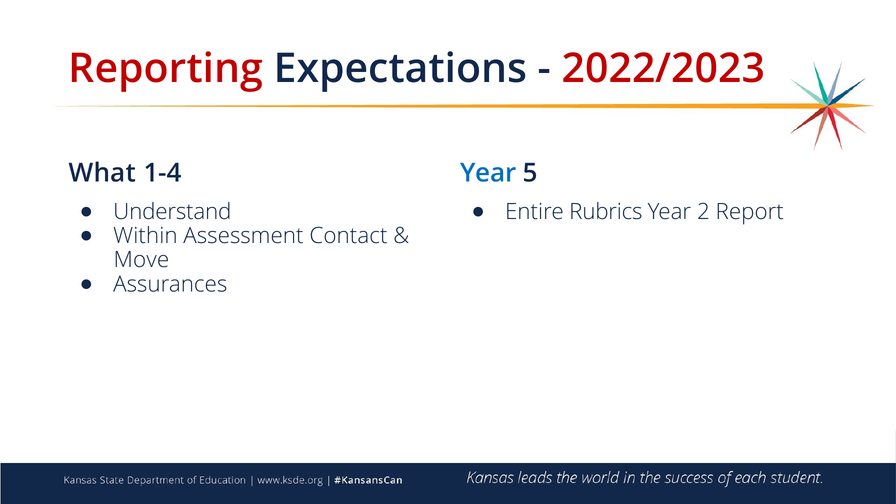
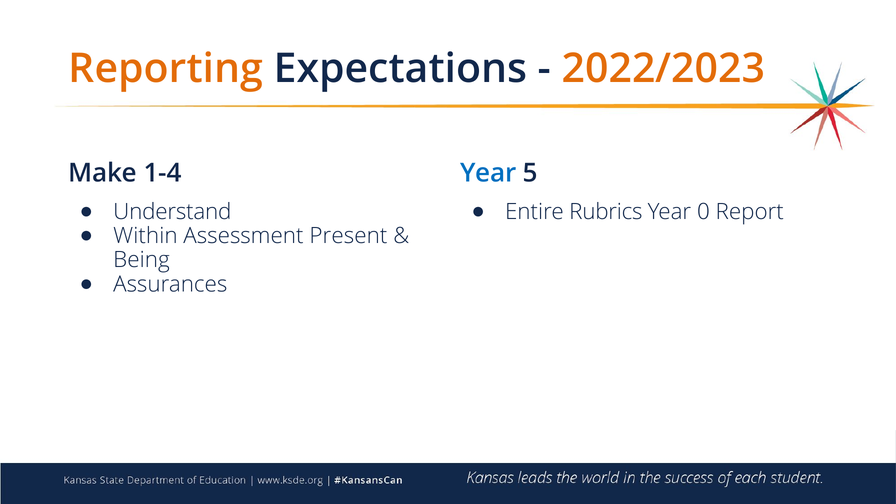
Reporting colour: red -> orange
2022/2023 colour: red -> orange
What: What -> Make
2: 2 -> 0
Contact: Contact -> Present
Move: Move -> Being
